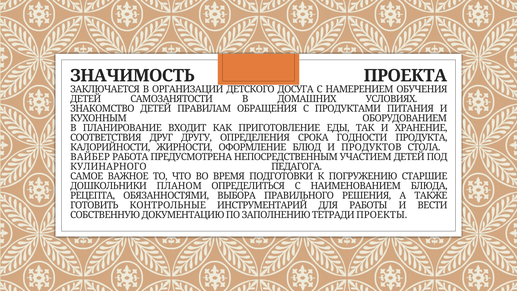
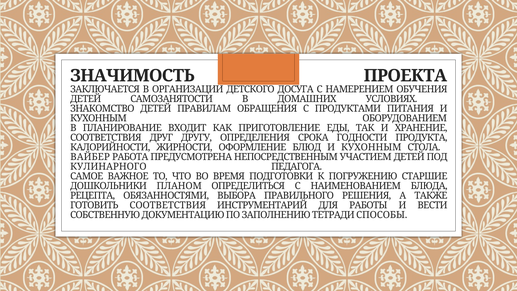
БЛЮД И ПРОДУКТОВ: ПРОДУКТОВ -> КУХОННЫМ
ГОТОВИТЬ КОНТРОЛЬНЫЕ: КОНТРОЛЬНЫЕ -> СООТВЕТСТВИЯ
ПРОЕКТЫ: ПРОЕКТЫ -> СПОСОБЫ
